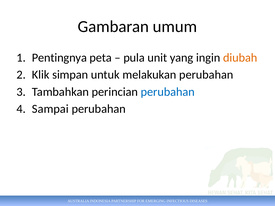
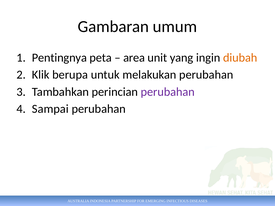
pula: pula -> area
simpan: simpan -> berupa
perubahan at (168, 92) colour: blue -> purple
